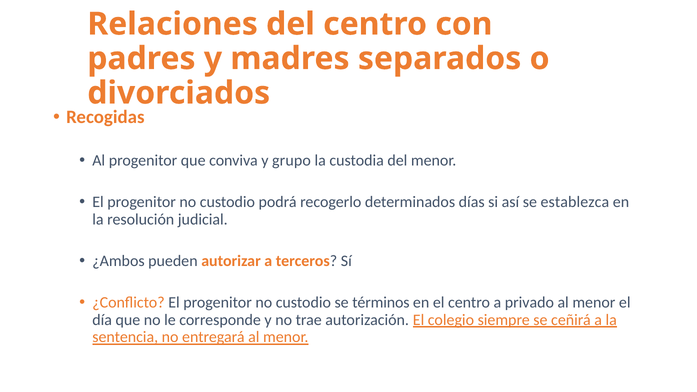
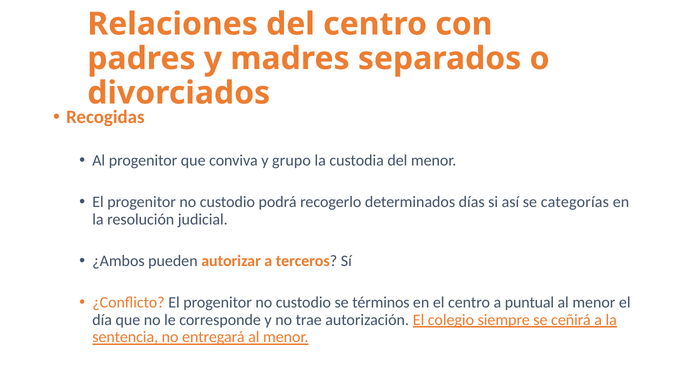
establezca: establezca -> categorías
privado: privado -> puntual
